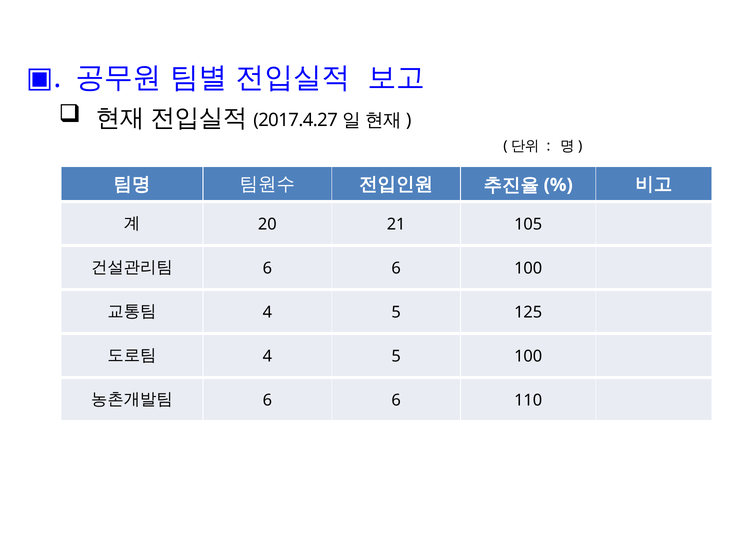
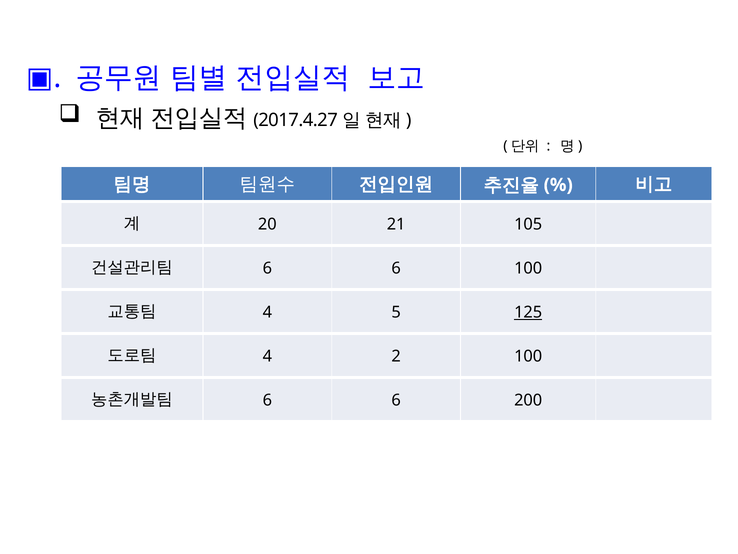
125 underline: none -> present
5 at (396, 356): 5 -> 2
110: 110 -> 200
